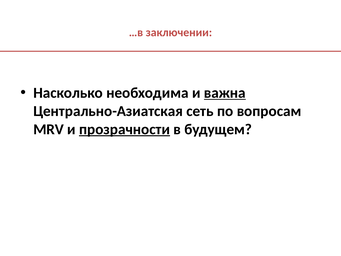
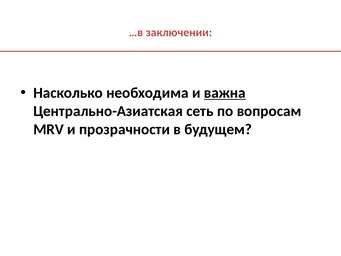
прозрачности underline: present -> none
